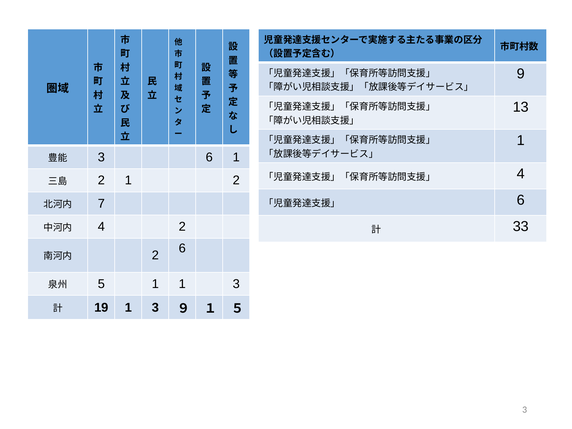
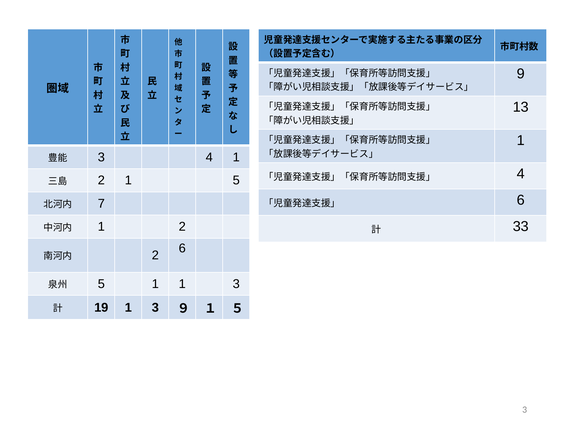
3 6: 6 -> 4
1 2: 2 -> 5
4 at (101, 227): 4 -> 1
